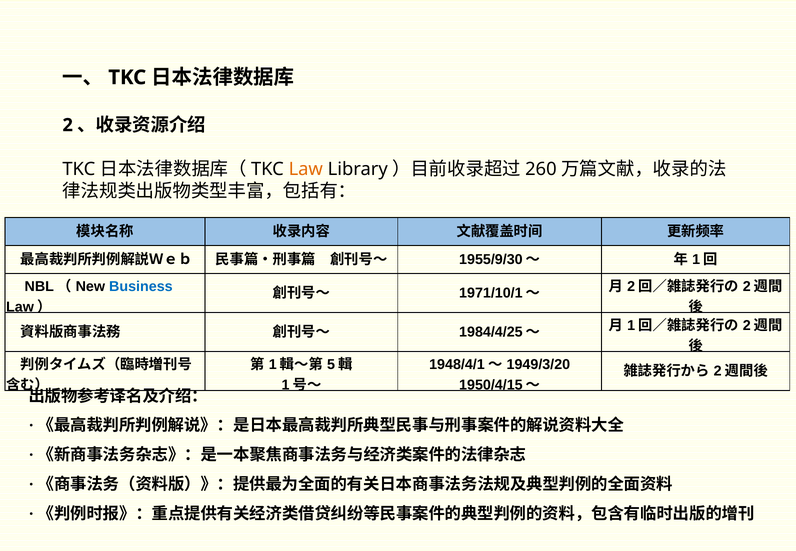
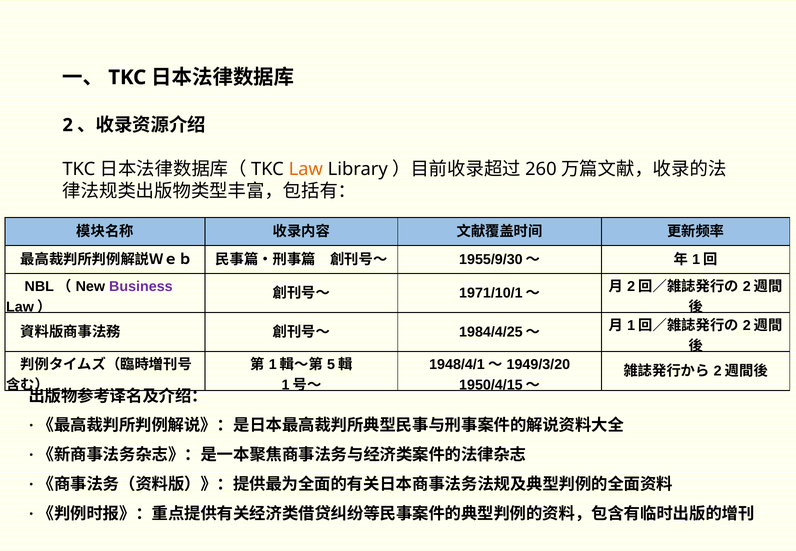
Business colour: blue -> purple
